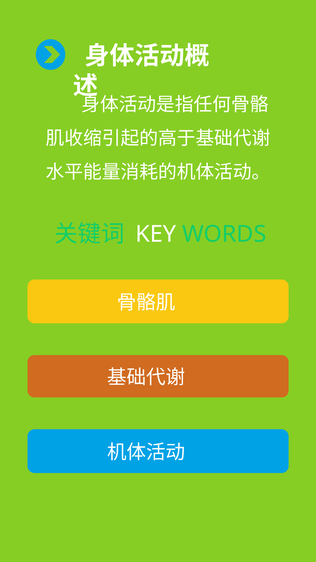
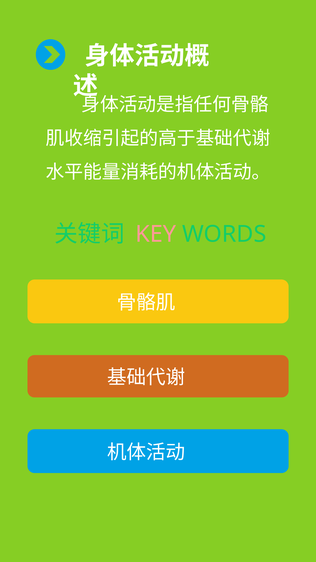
KEY colour: white -> pink
